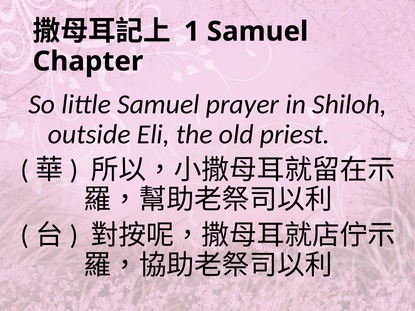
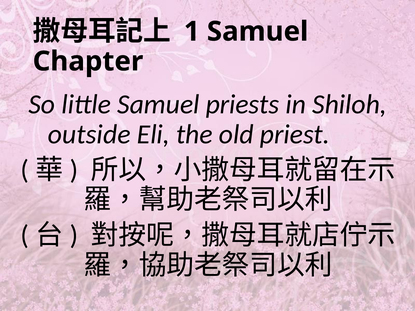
prayer: prayer -> priests
